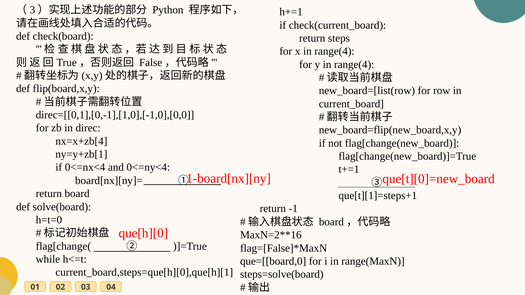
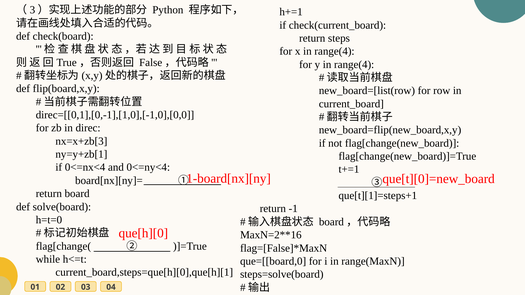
nx=x+zb[4: nx=x+zb[4 -> nx=x+zb[3
